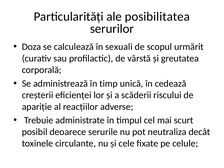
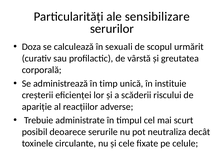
posibilitatea: posibilitatea -> sensibilizare
cedează: cedează -> instituie
